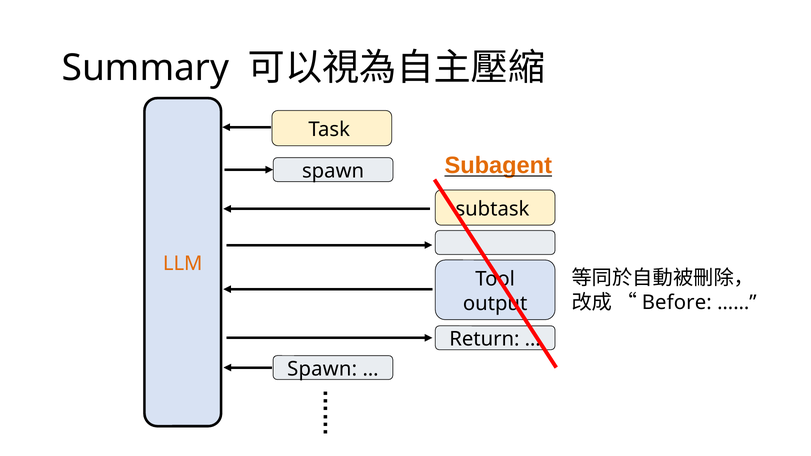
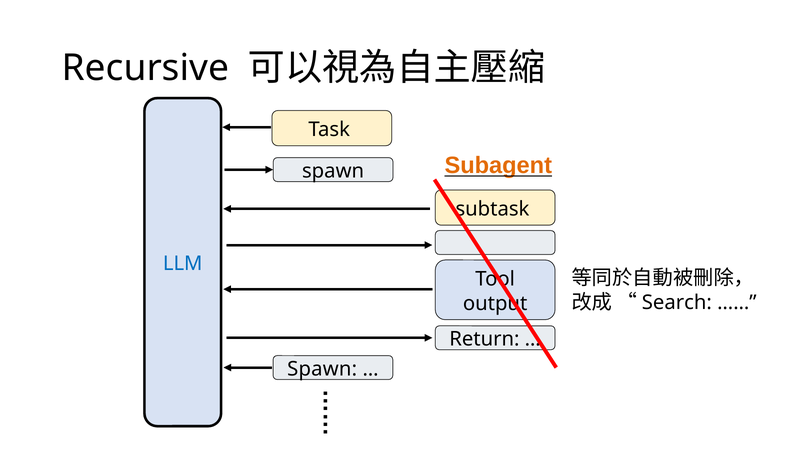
Summary: Summary -> Recursive
LLM colour: orange -> blue
Before: Before -> Search
